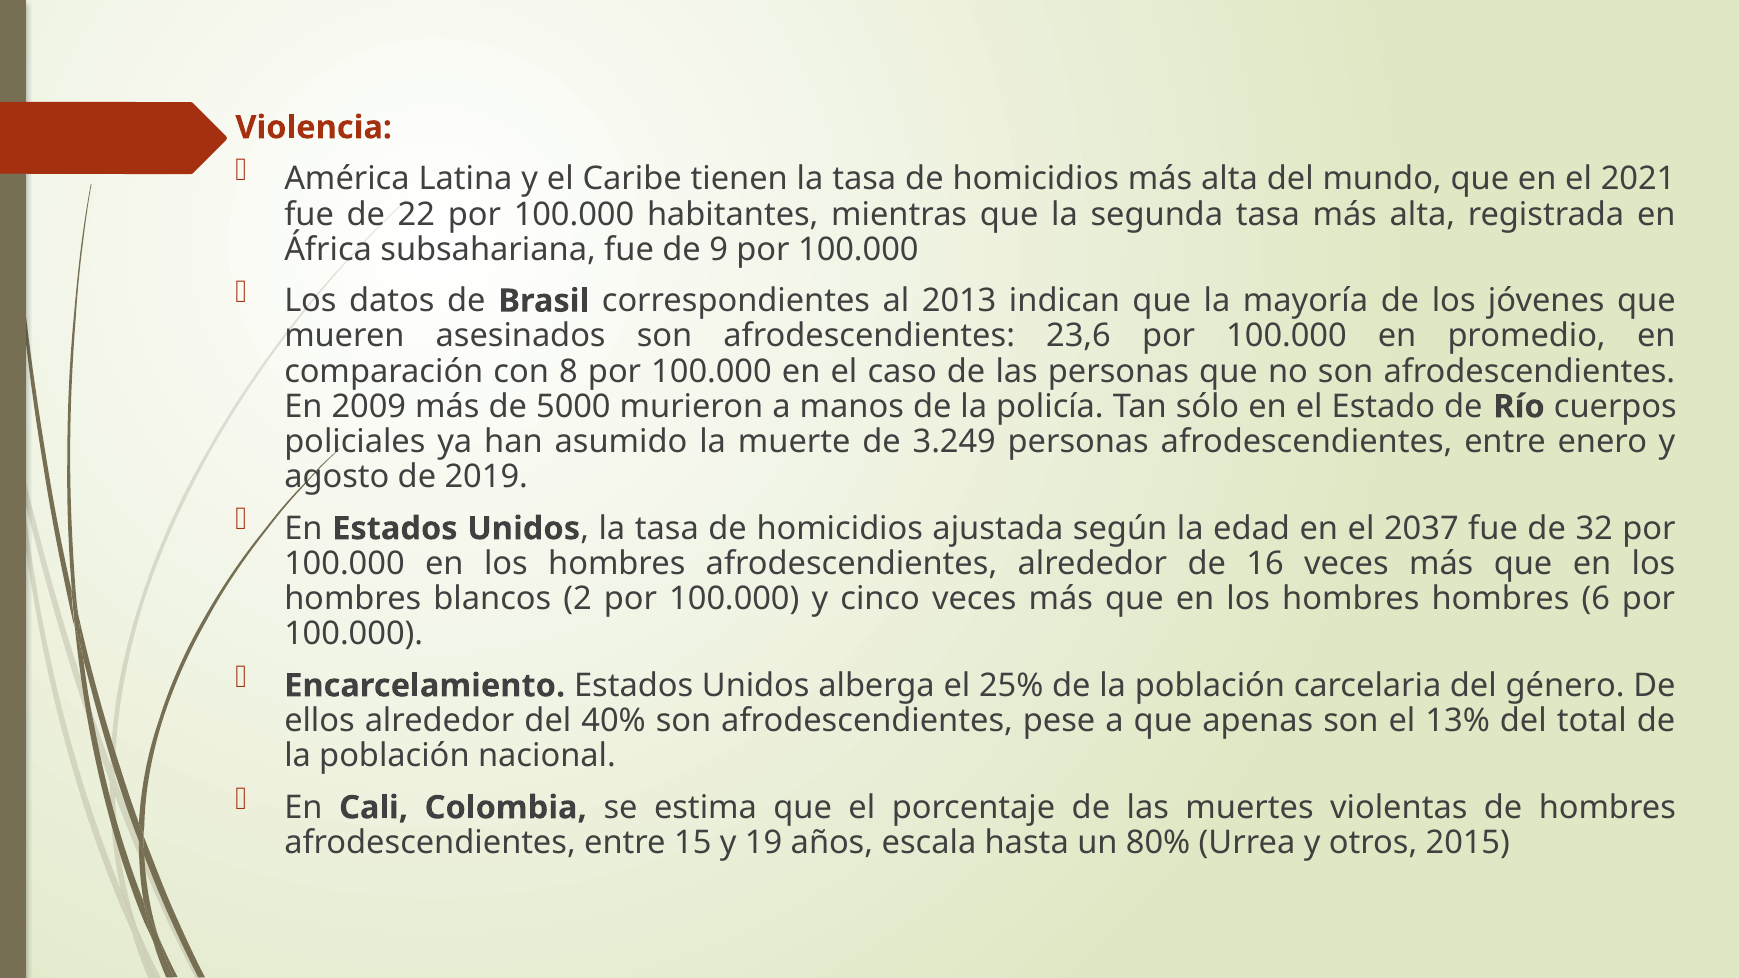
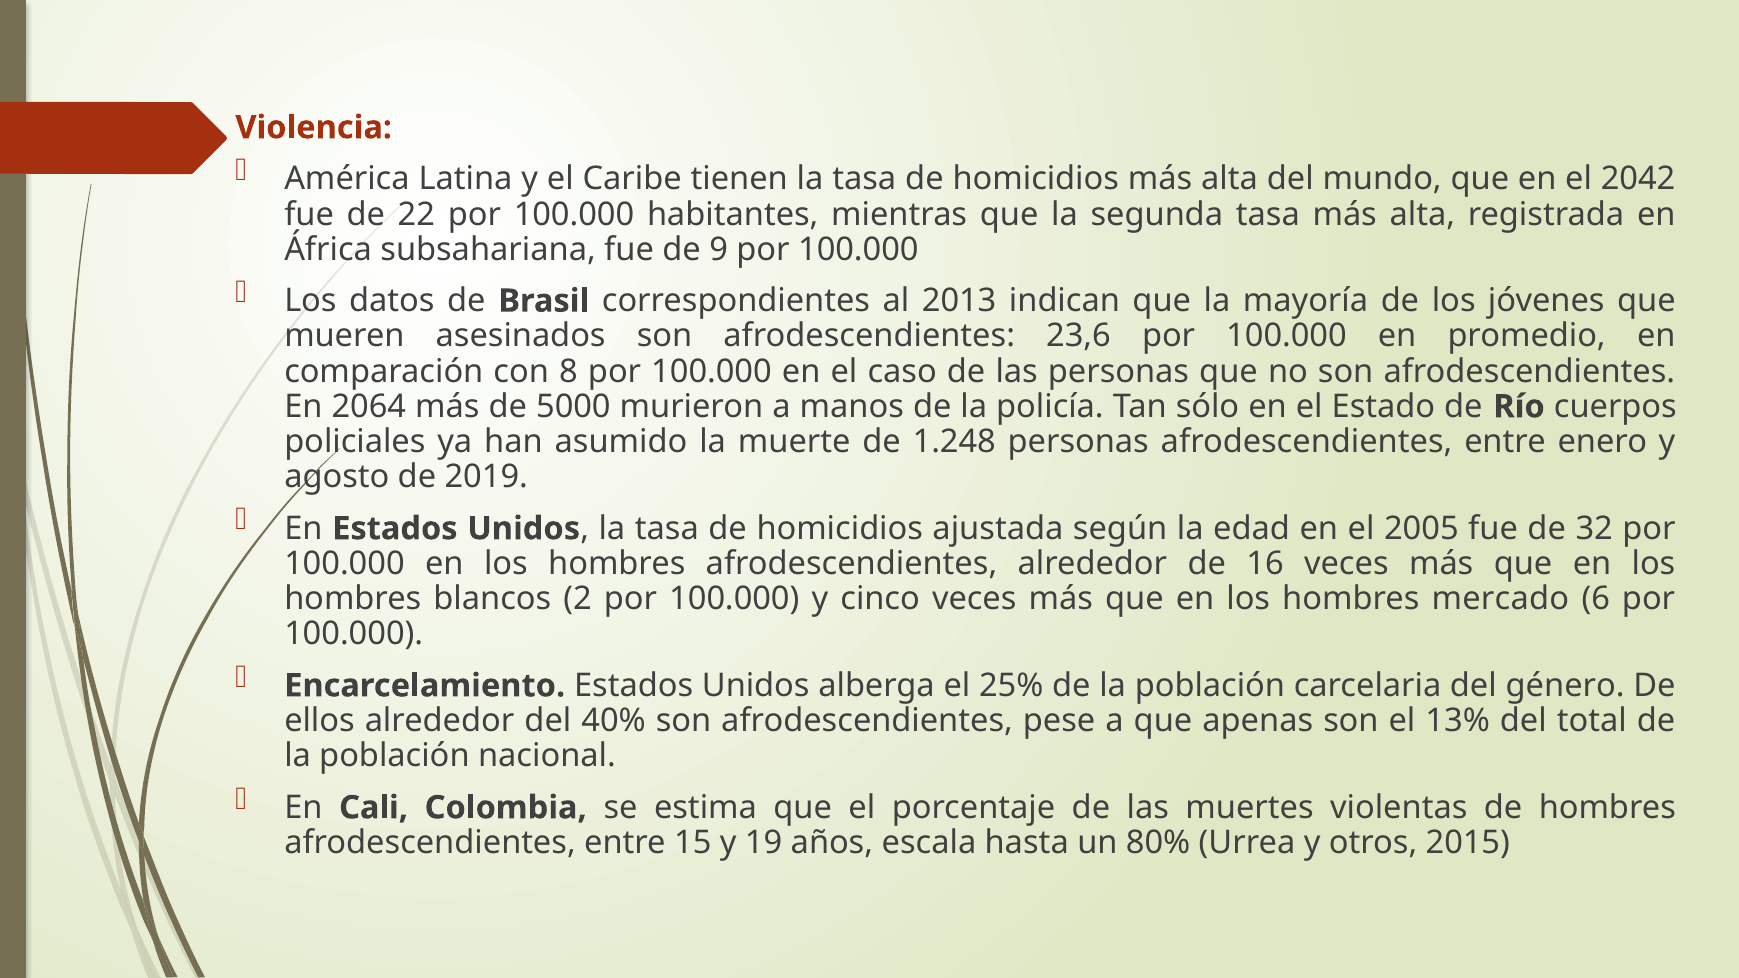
2021: 2021 -> 2042
2009: 2009 -> 2064
3.249: 3.249 -> 1.248
2037: 2037 -> 2005
hombres hombres: hombres -> mercado
